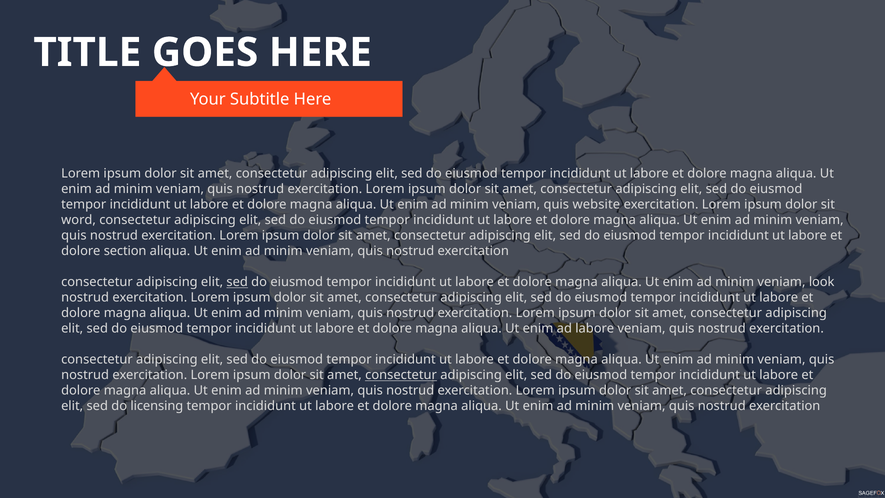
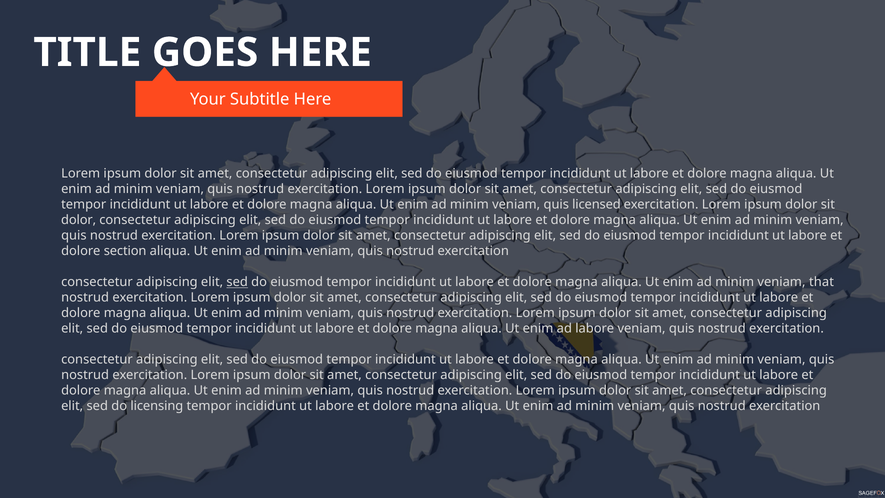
website: website -> licensed
word at (79, 220): word -> dolor
look: look -> that
consectetur at (401, 375) underline: present -> none
